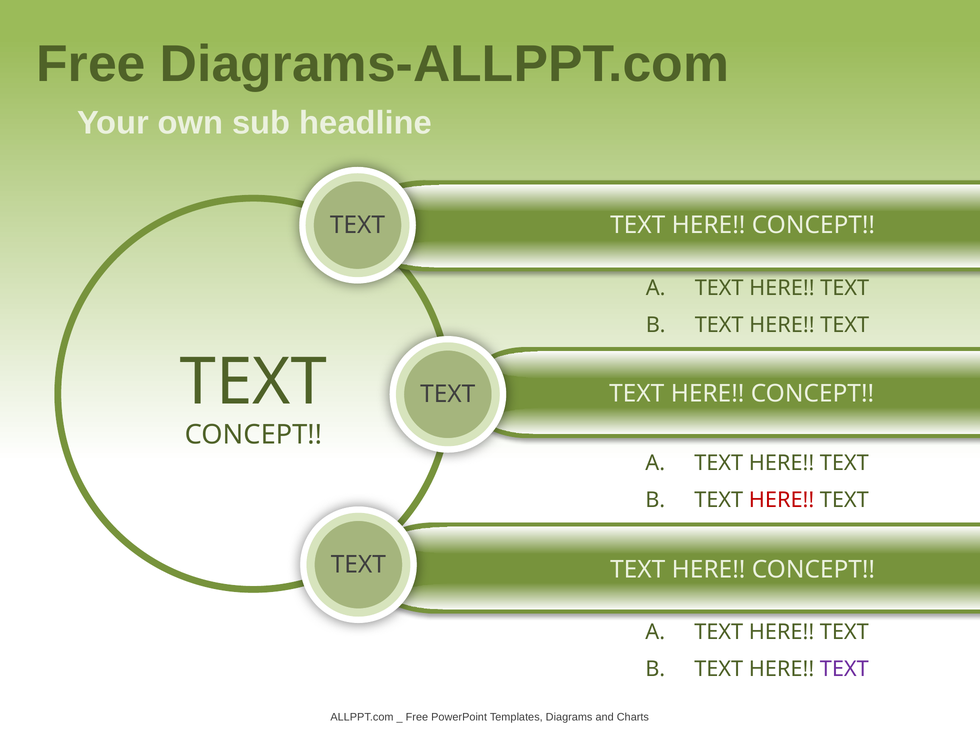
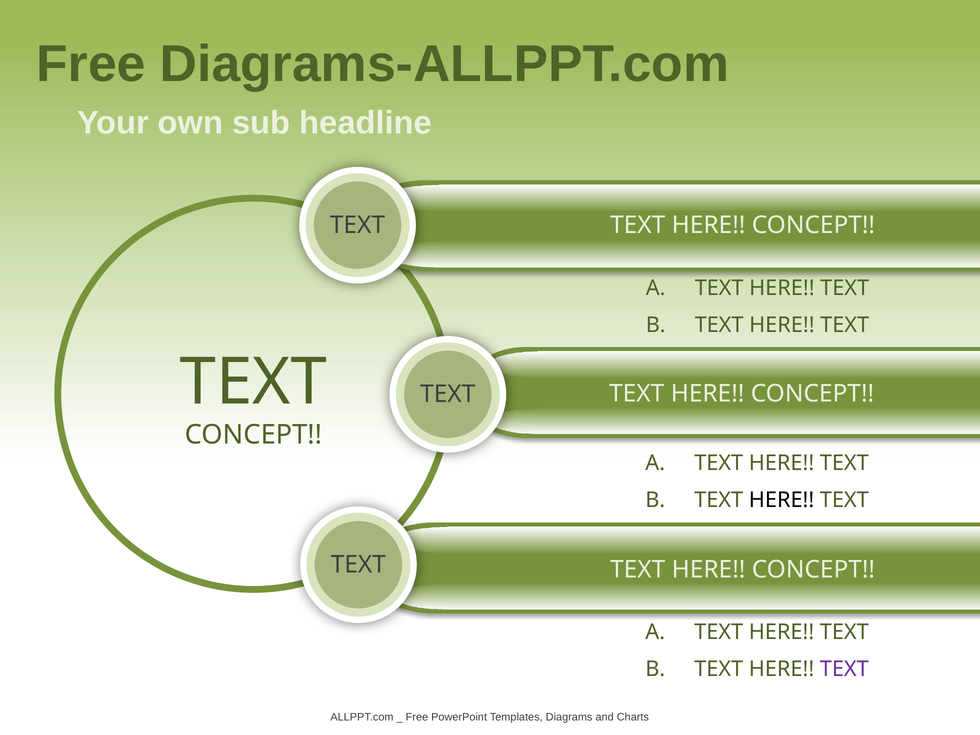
HERE at (782, 500) colour: red -> black
